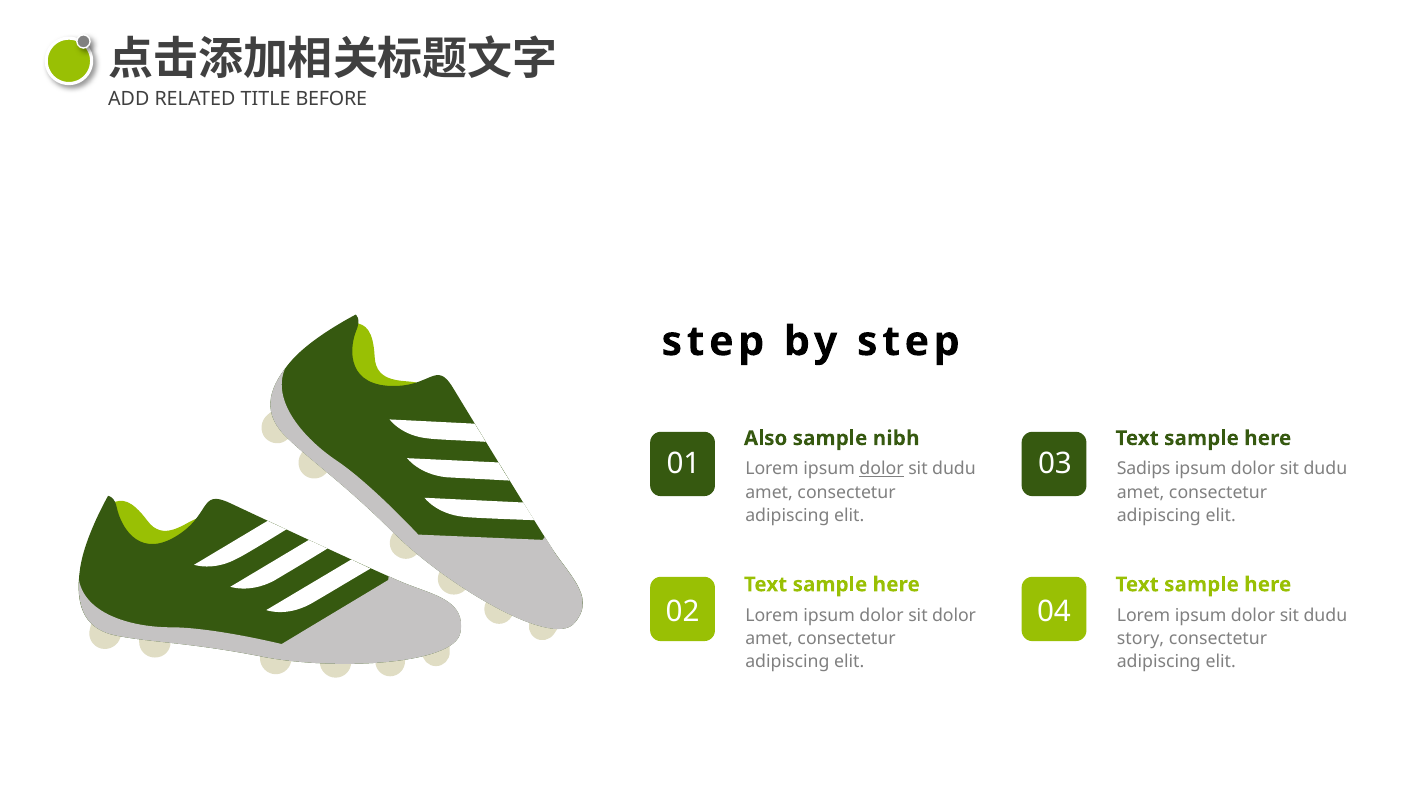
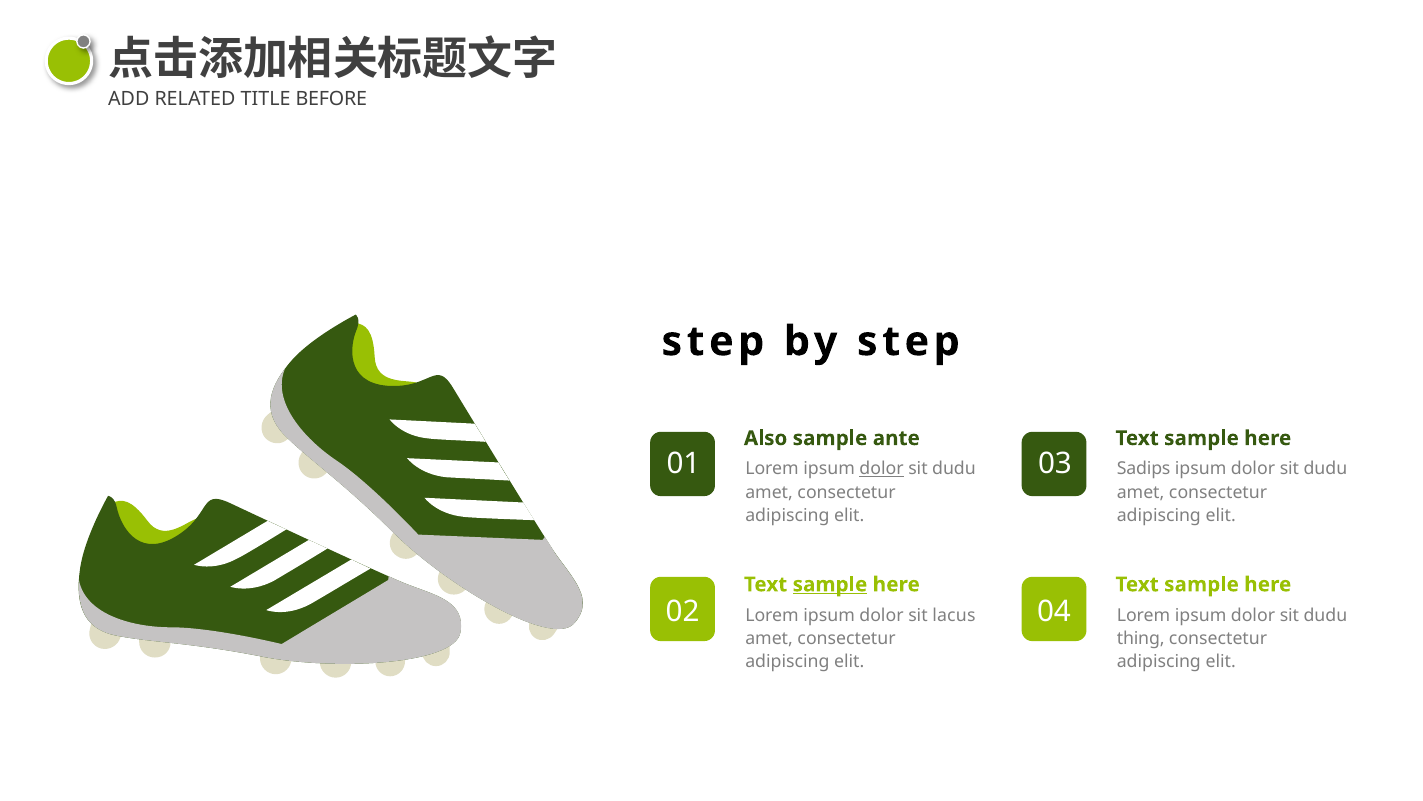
nibh: nibh -> ante
sample at (830, 584) underline: none -> present
sit dolor: dolor -> lacus
story: story -> thing
